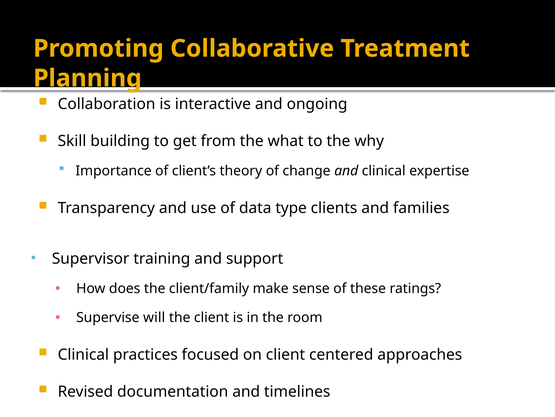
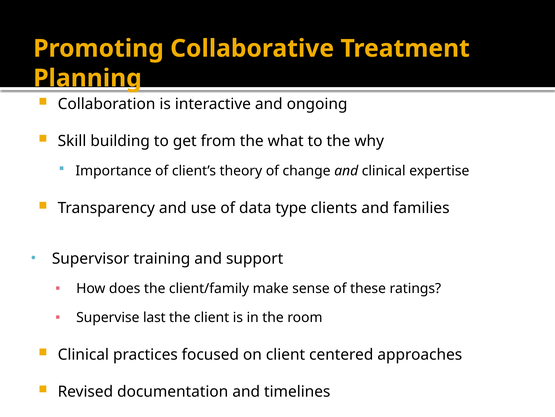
will: will -> last
